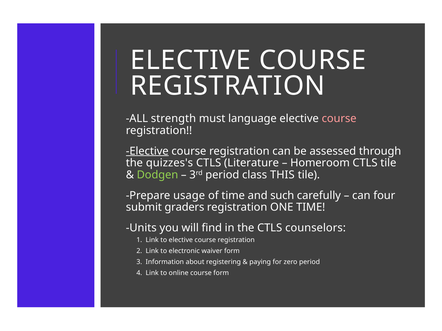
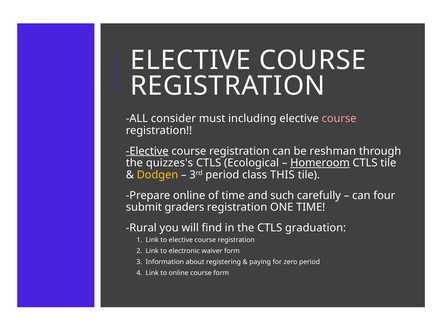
strength: strength -> consider
language: language -> including
assessed: assessed -> reshman
Literature: Literature -> Ecological
Homeroom underline: none -> present
Dodgen colour: light green -> yellow
Prepare usage: usage -> online
Units: Units -> Rural
counselors: counselors -> graduation
